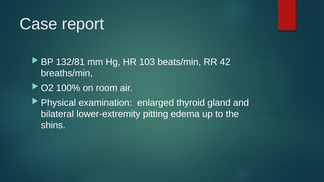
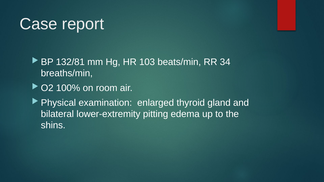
42: 42 -> 34
